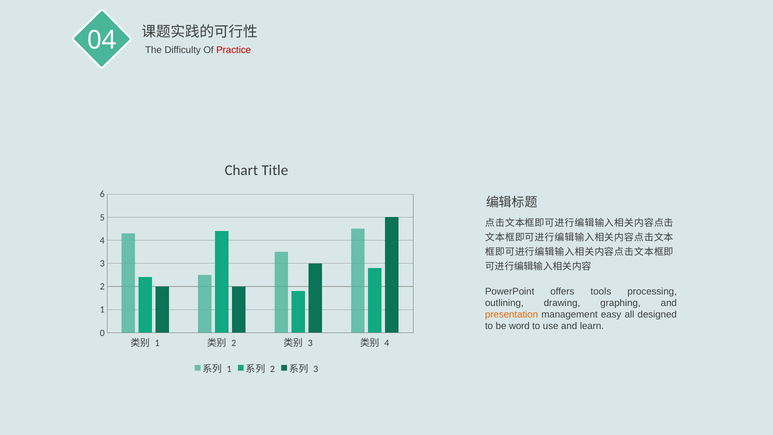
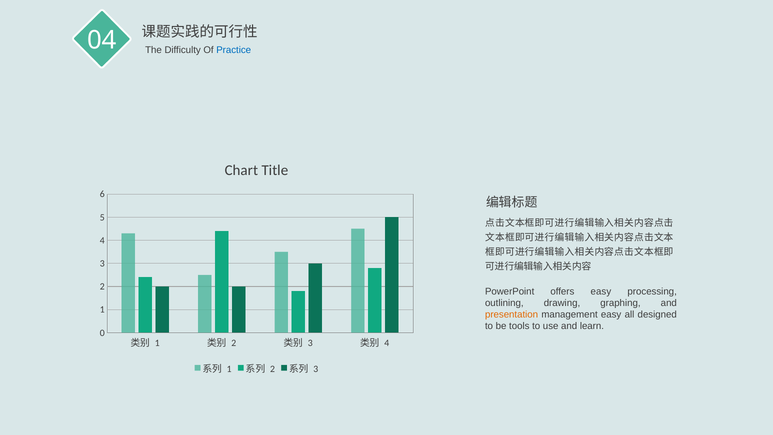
Practice colour: red -> blue
offers tools: tools -> easy
word: word -> tools
